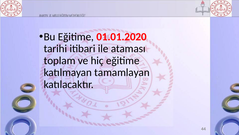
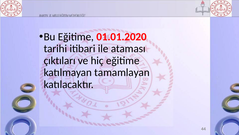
toplam: toplam -> çıktıları
